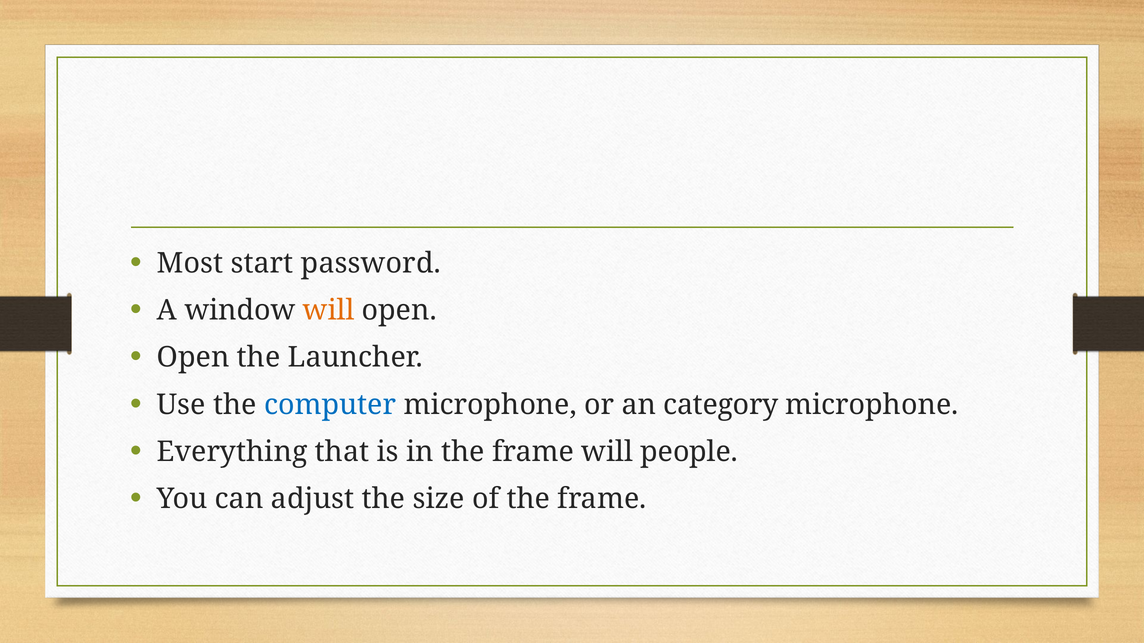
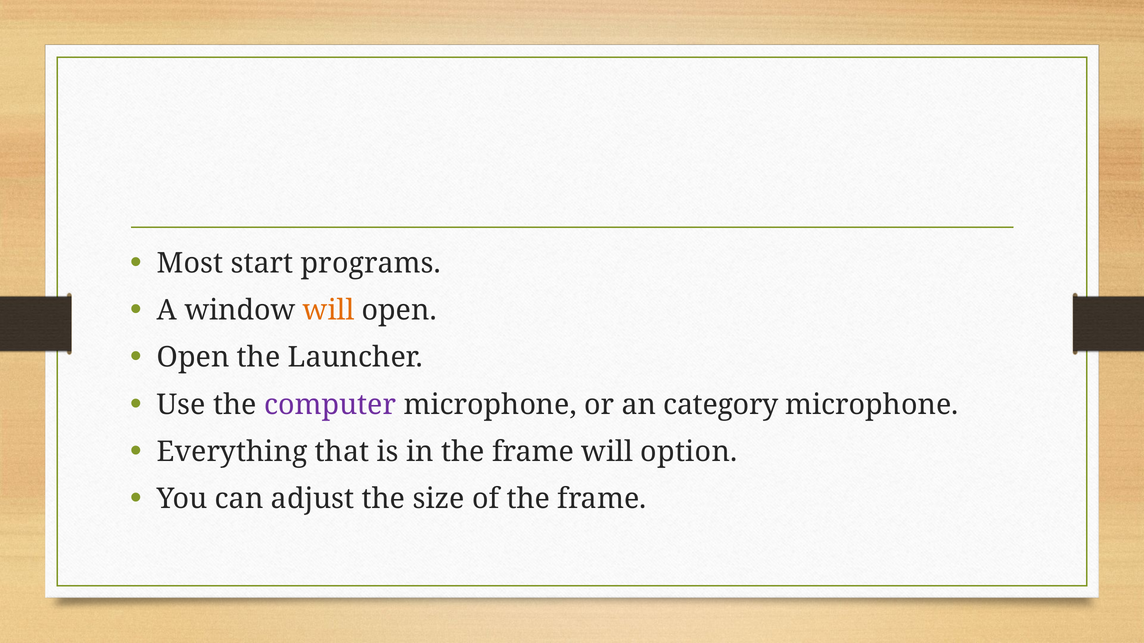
password: password -> programs
computer colour: blue -> purple
people: people -> option
